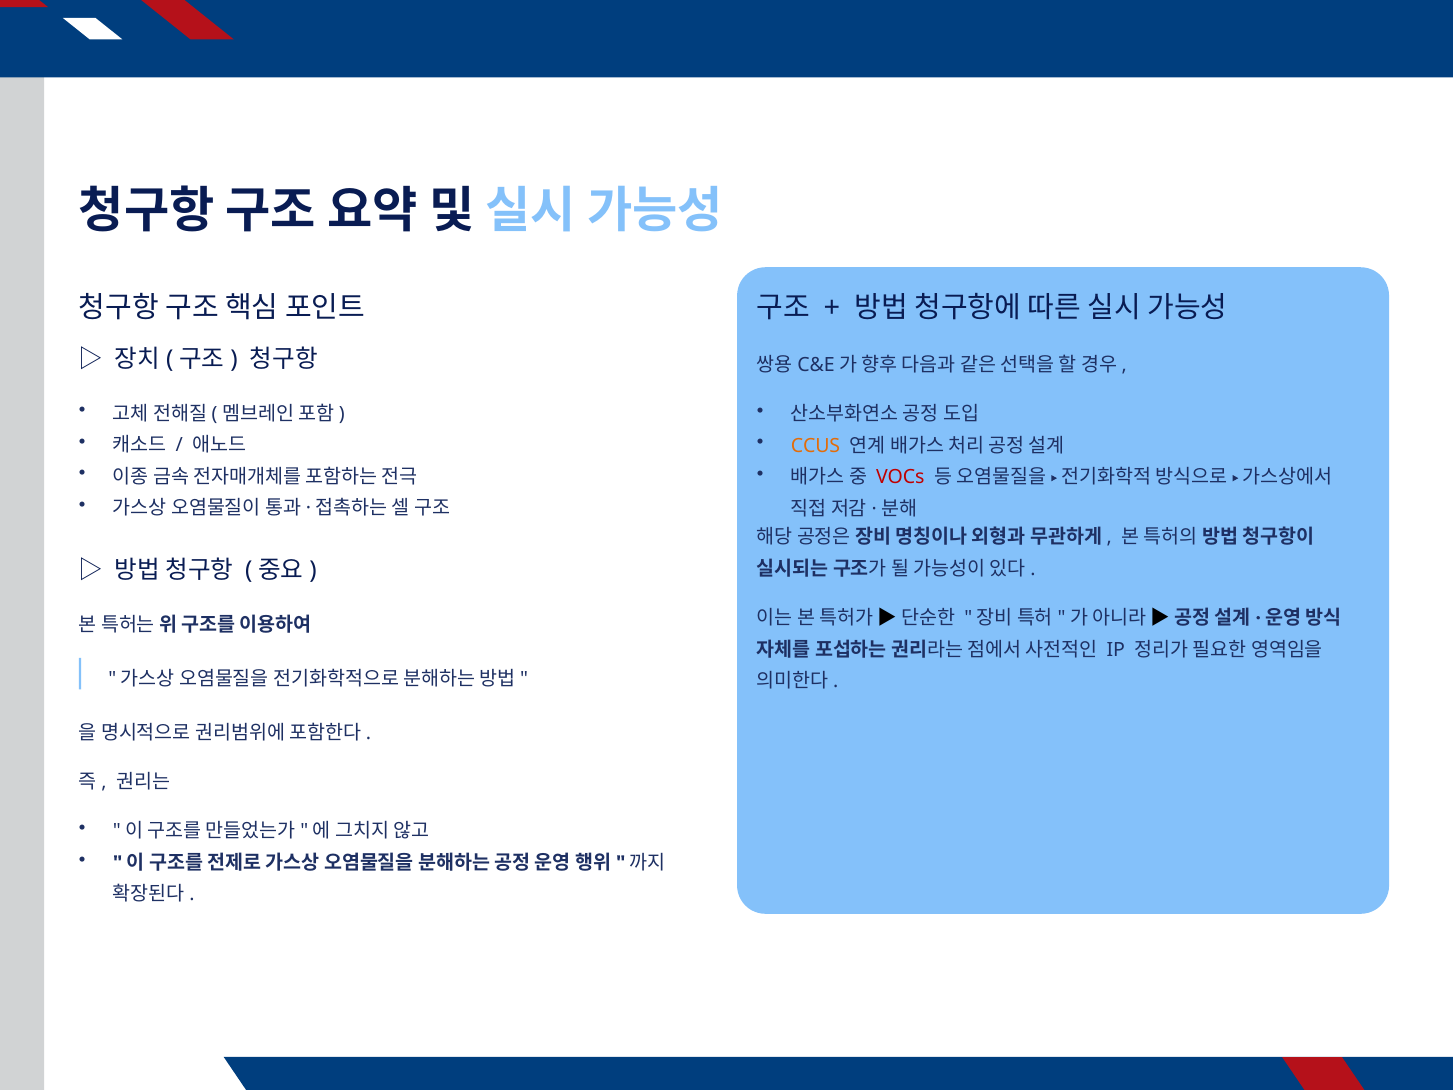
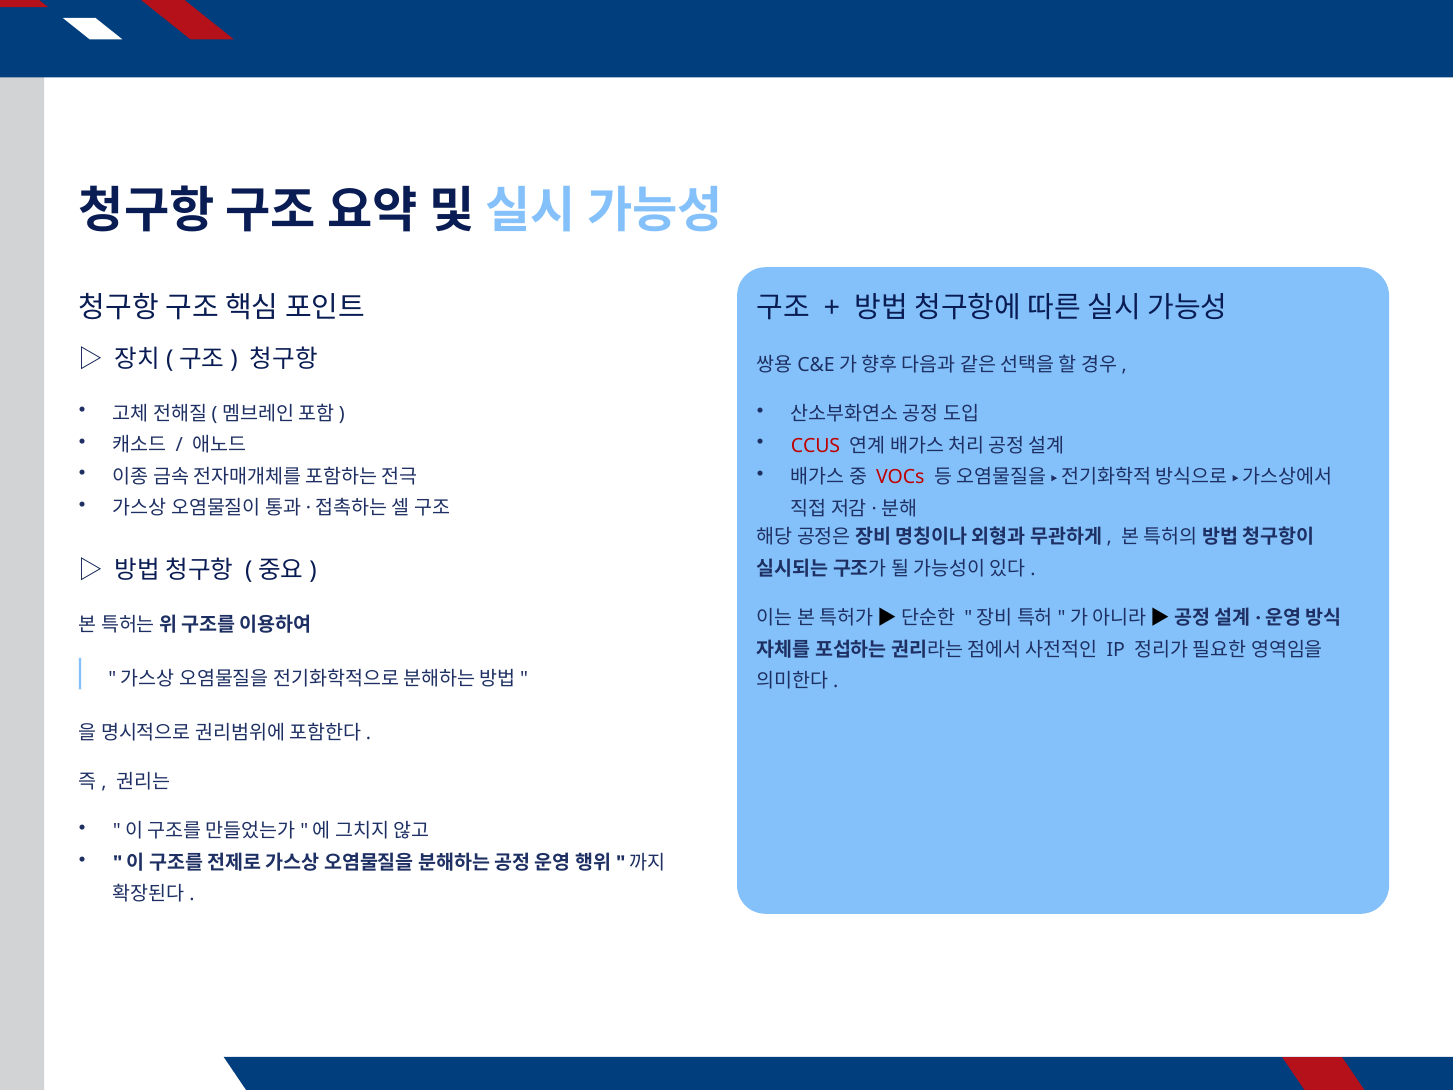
CCUS colour: orange -> red
